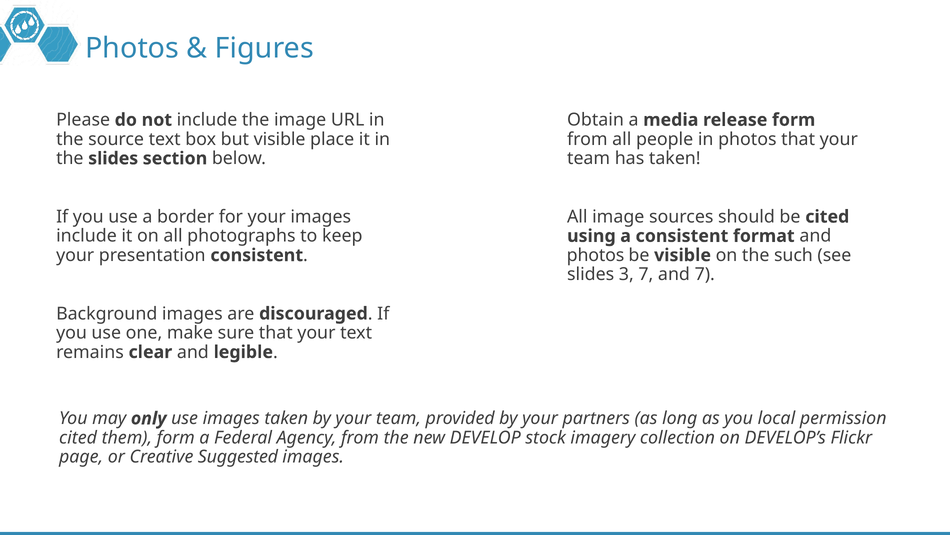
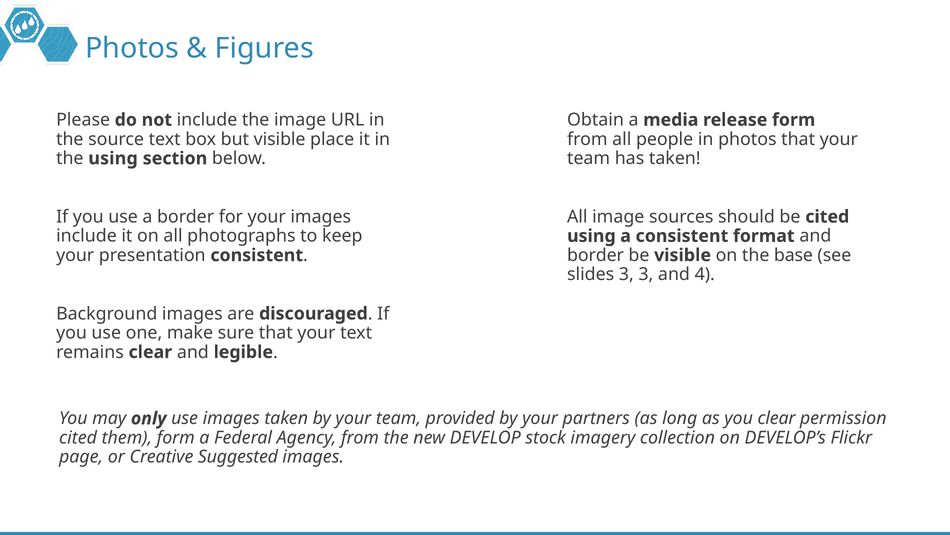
the slides: slides -> using
photos at (596, 255): photos -> border
such: such -> base
3 7: 7 -> 3
and 7: 7 -> 4
you local: local -> clear
